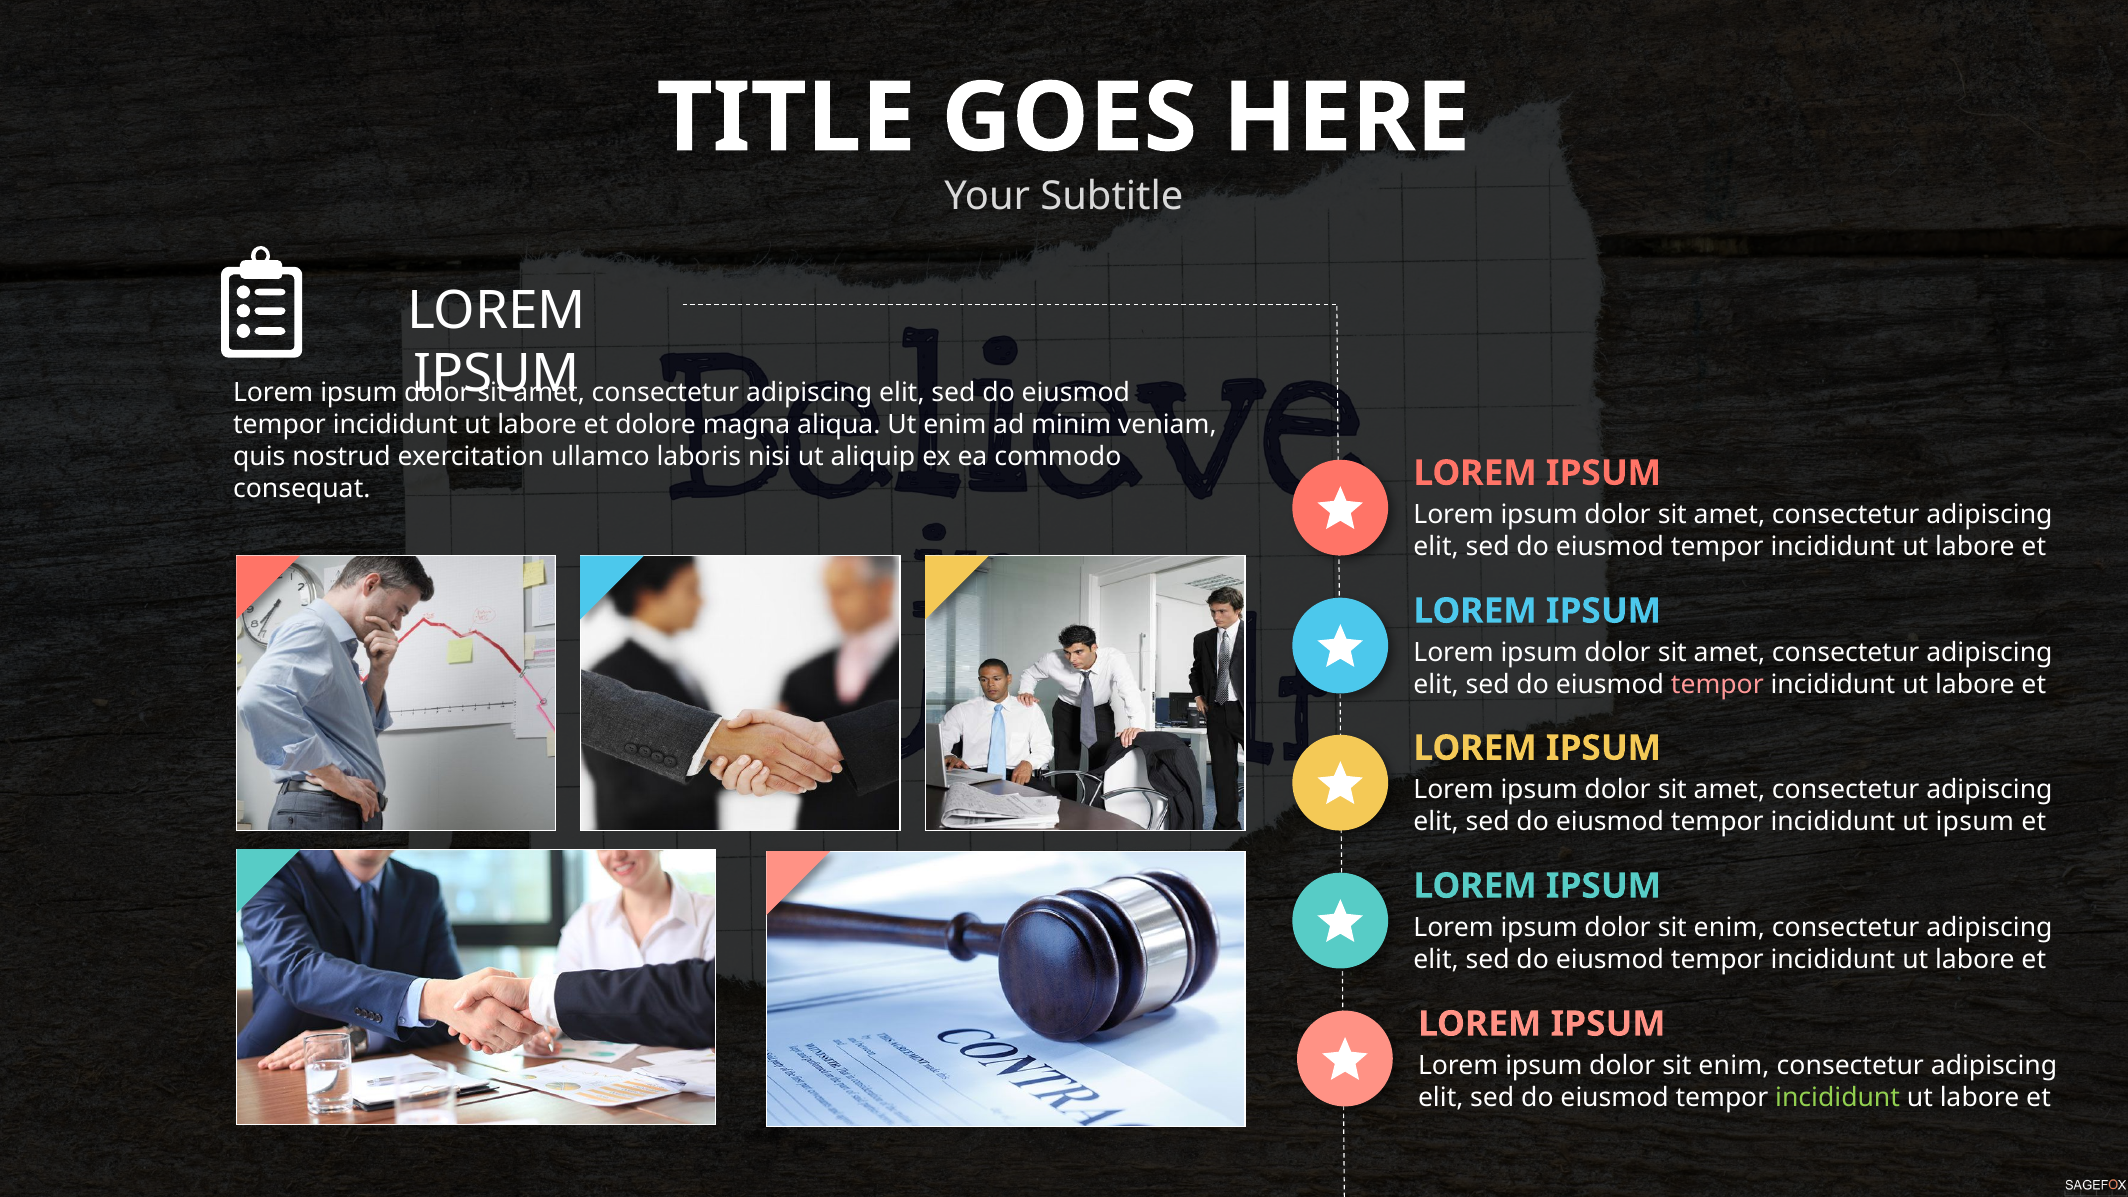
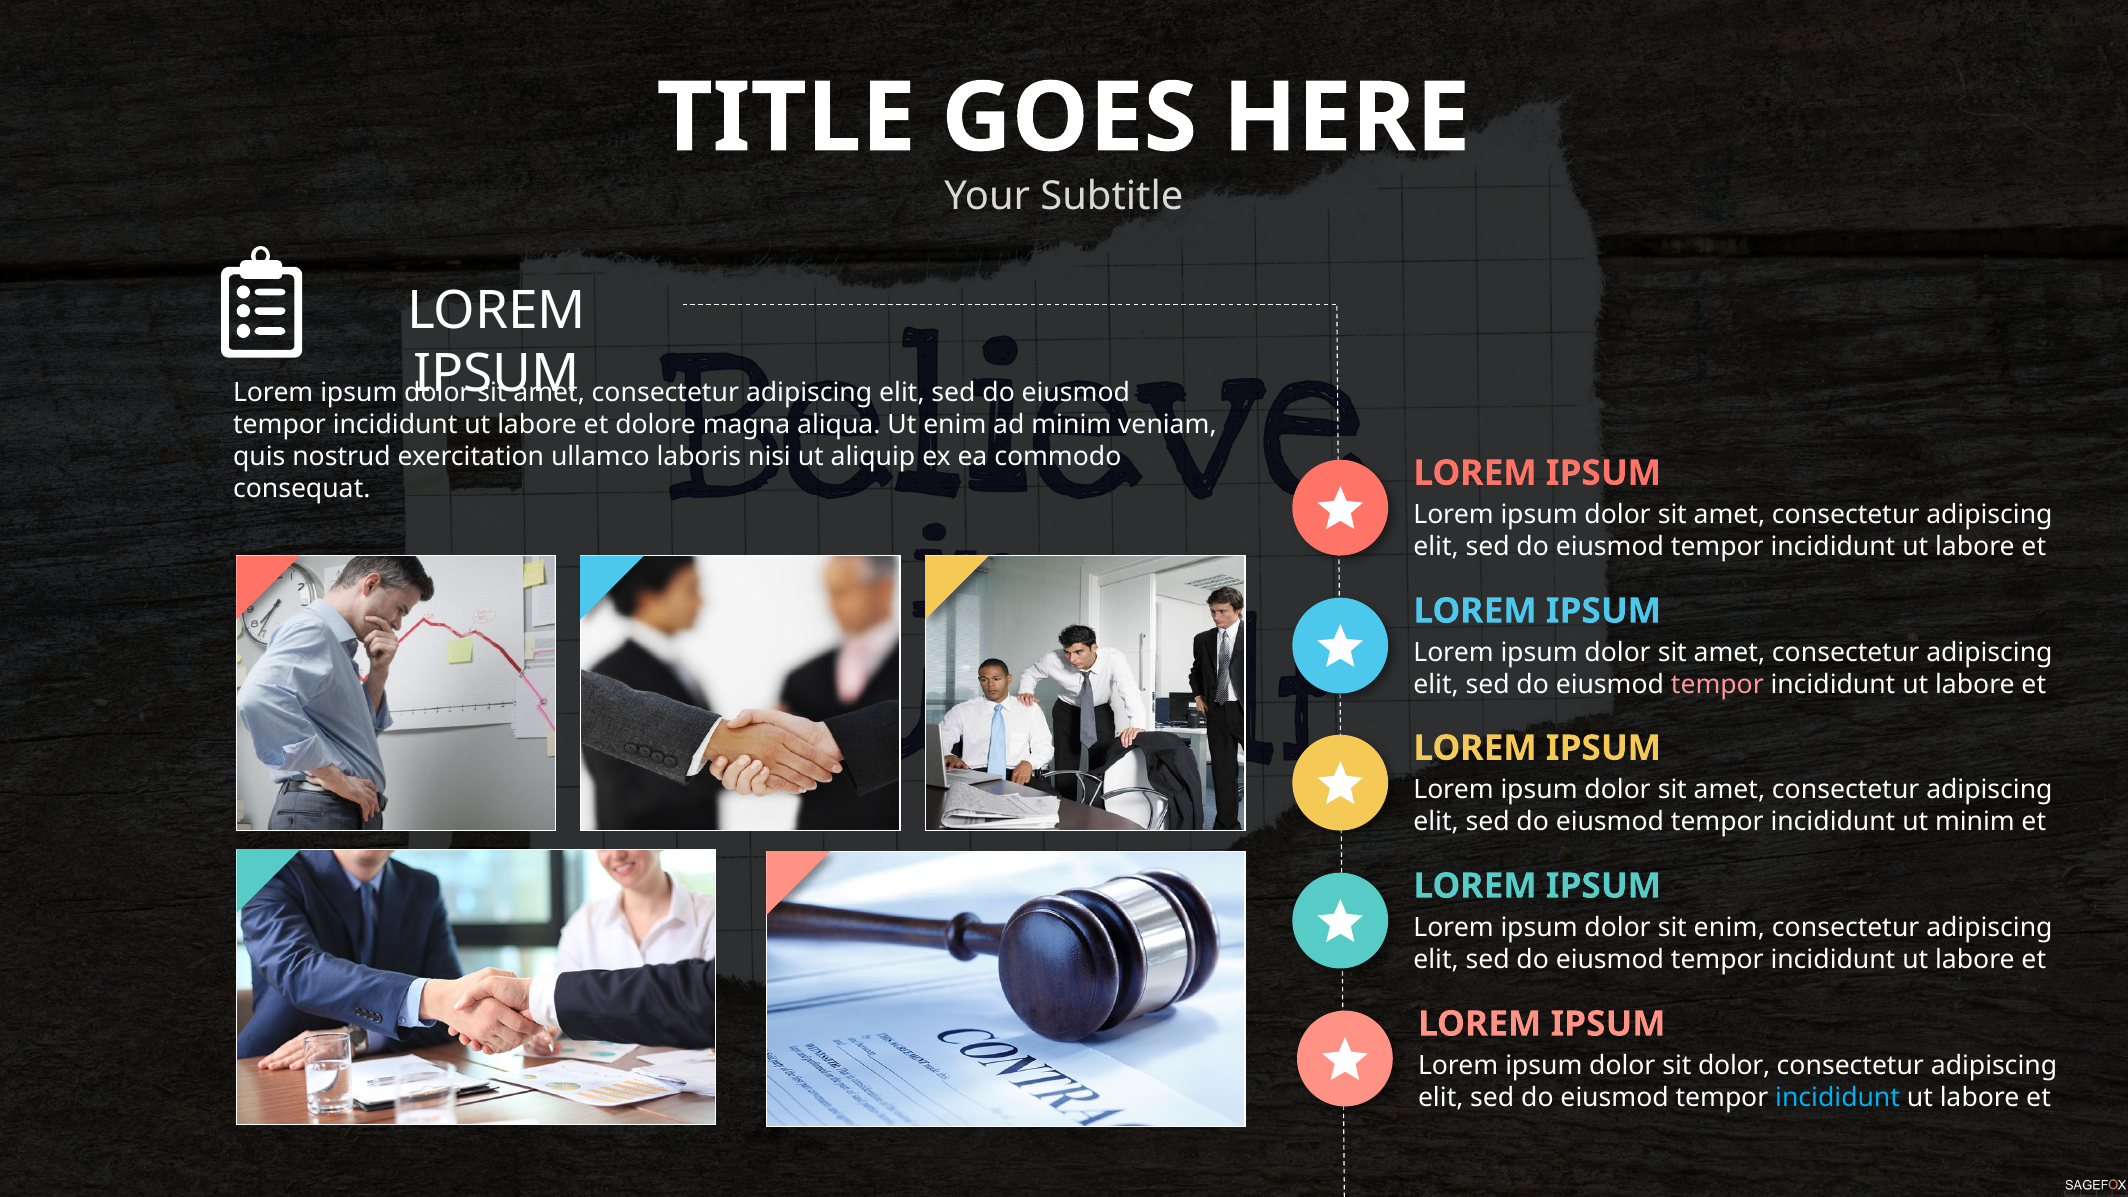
ut ipsum: ipsum -> minim
enim at (1734, 1066): enim -> dolor
incididunt at (1838, 1098) colour: light green -> light blue
